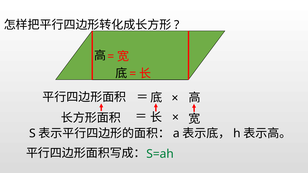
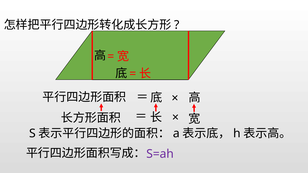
S=ah colour: green -> purple
